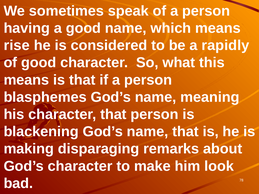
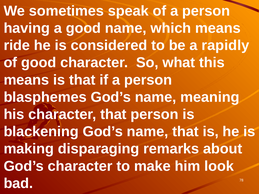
rise: rise -> ride
